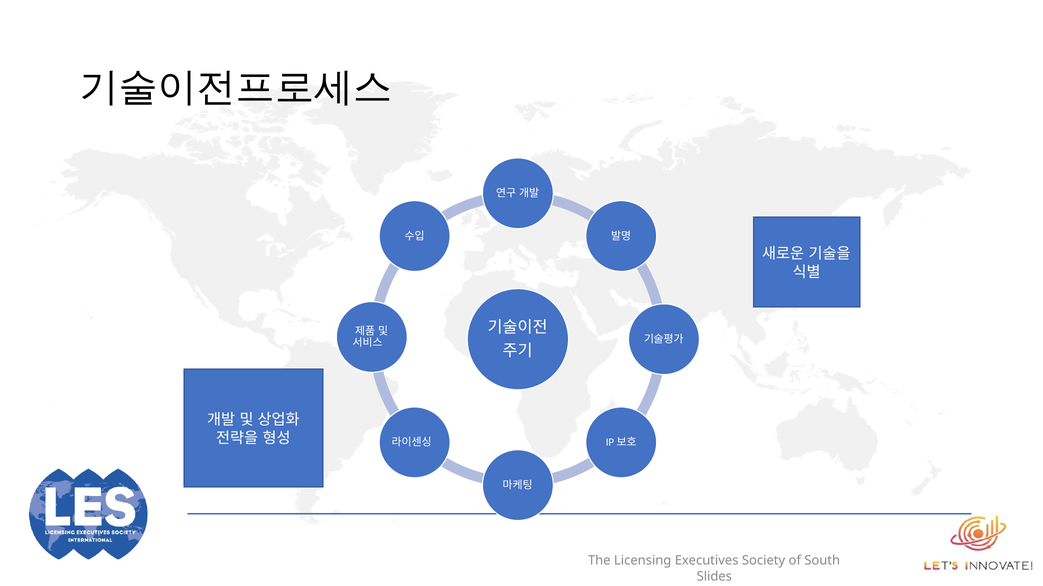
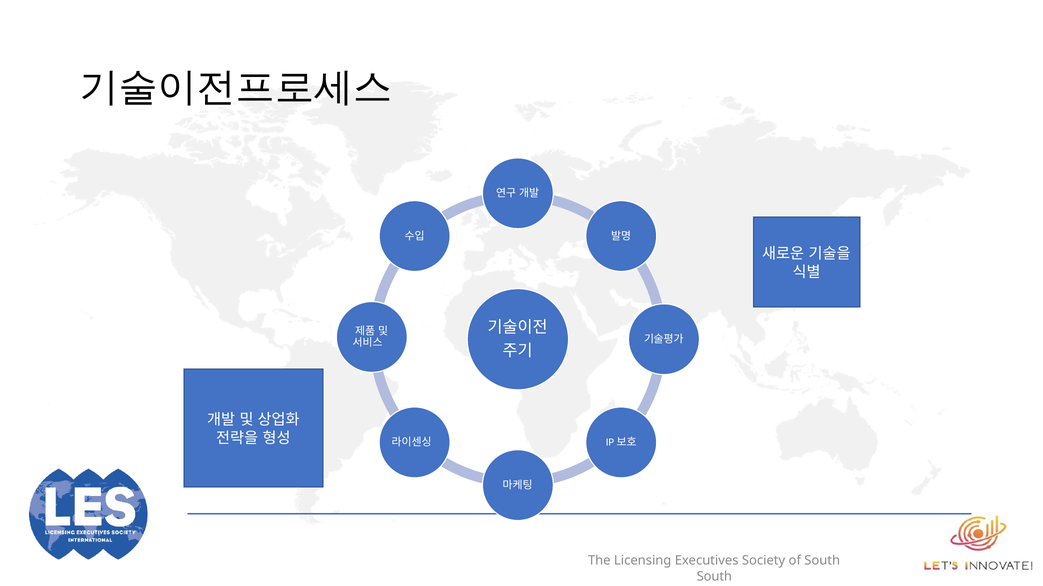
Slides at (714, 577): Slides -> South
